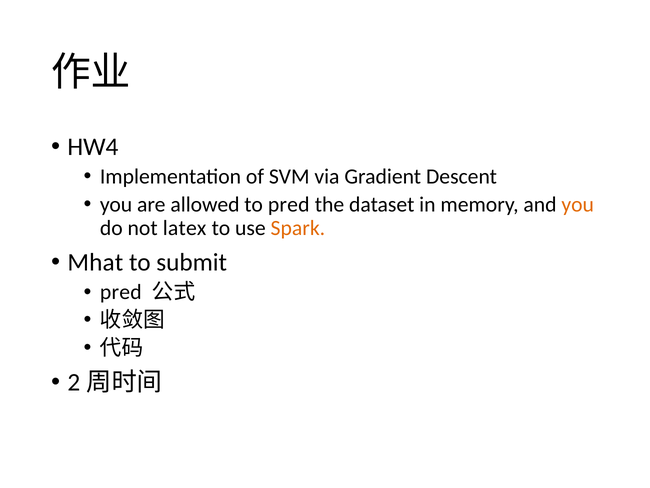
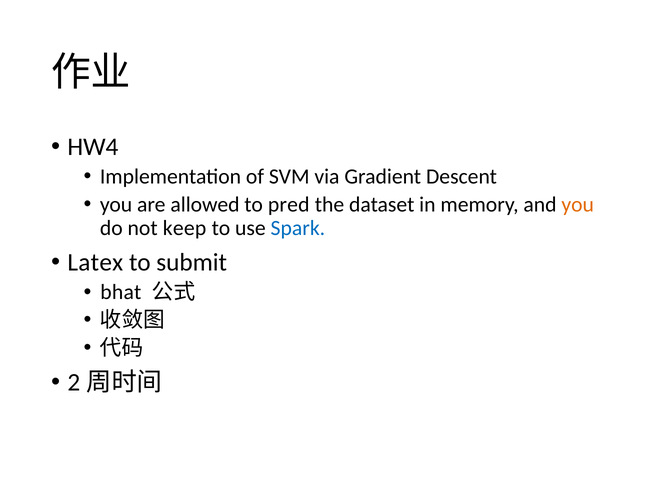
latex: latex -> keep
Spark colour: orange -> blue
Mhat: Mhat -> Latex
pred at (121, 292): pred -> bhat
